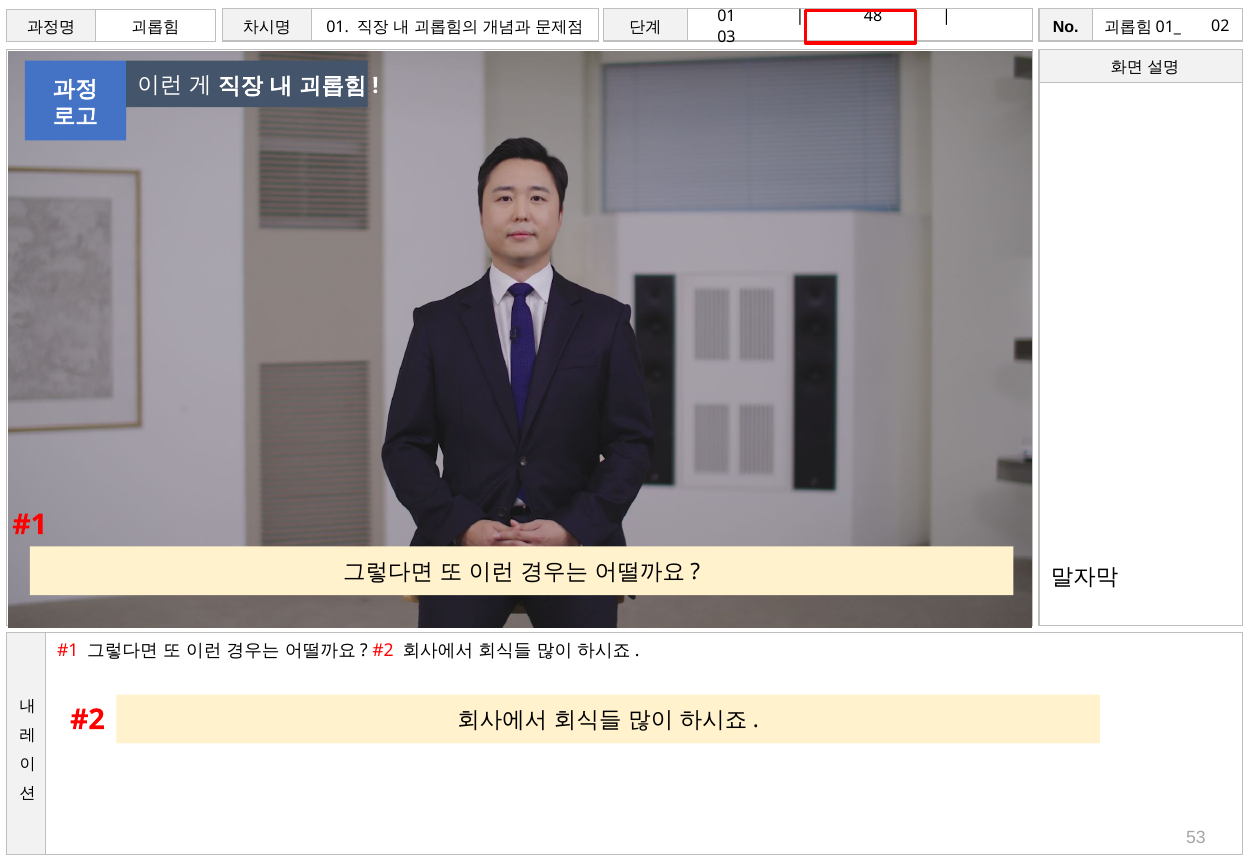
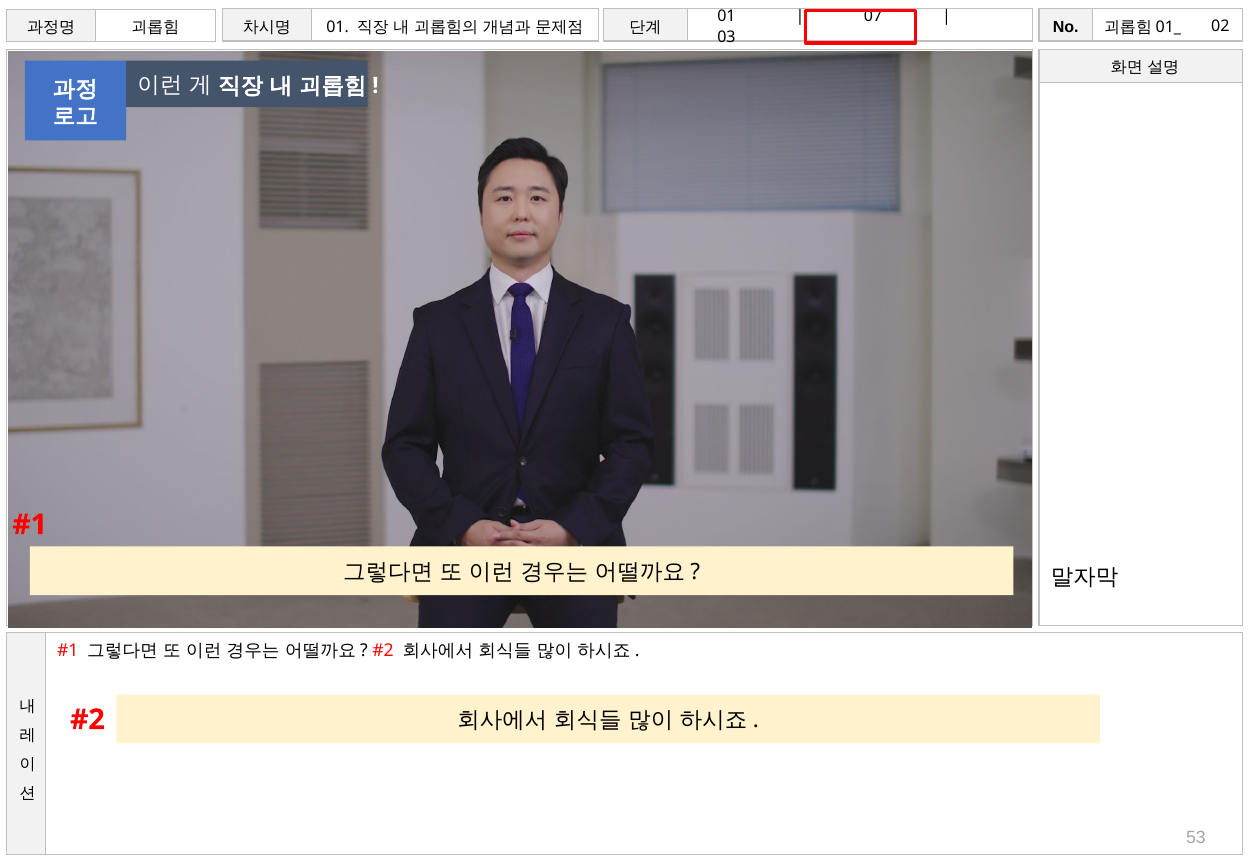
48: 48 -> 07
